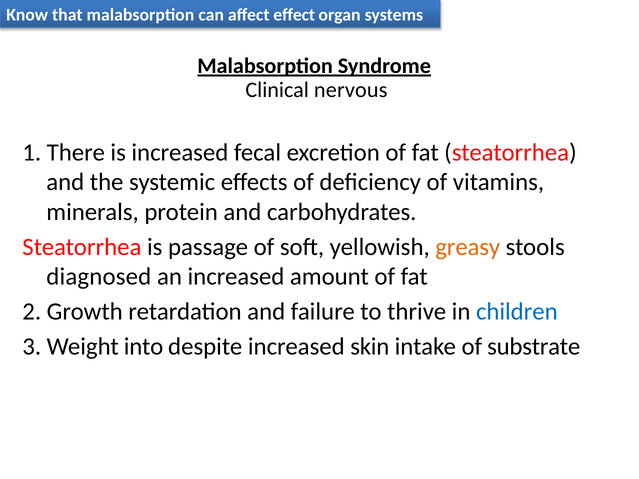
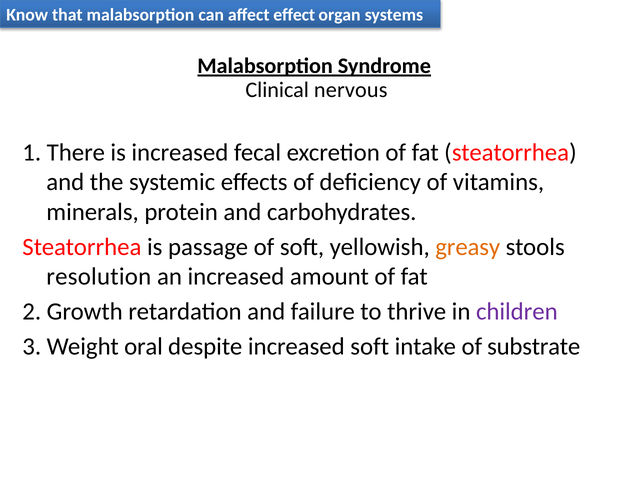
diagnosed: diagnosed -> resolution
children colour: blue -> purple
into: into -> oral
increased skin: skin -> soft
